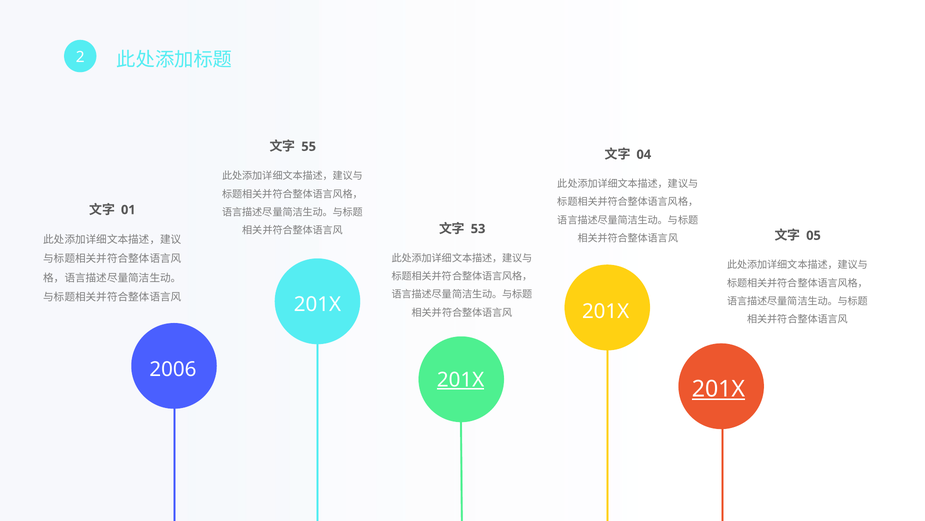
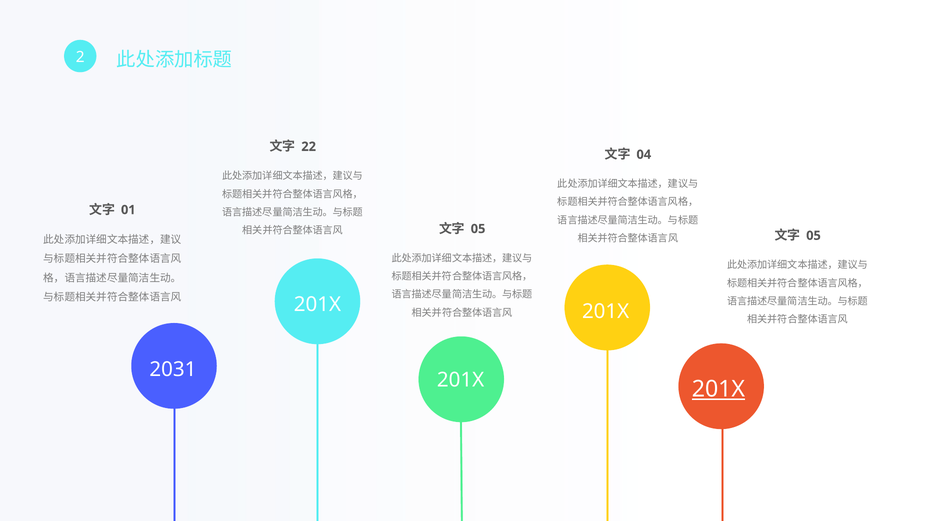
55: 55 -> 22
53 at (478, 229): 53 -> 05
2006: 2006 -> 2031
201X at (461, 379) underline: present -> none
